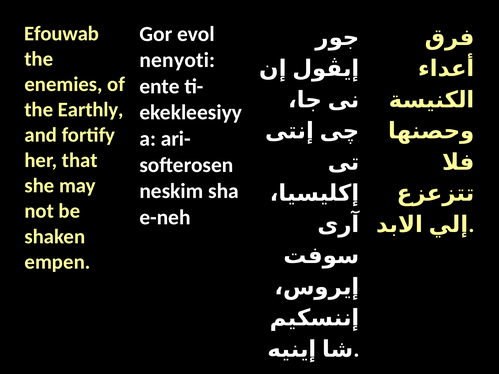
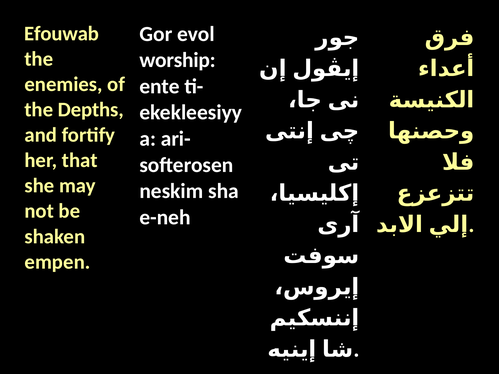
nenyoti: nenyoti -> worship
Earthly: Earthly -> Depths
